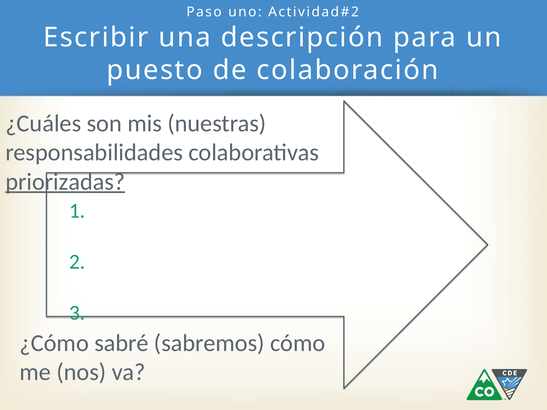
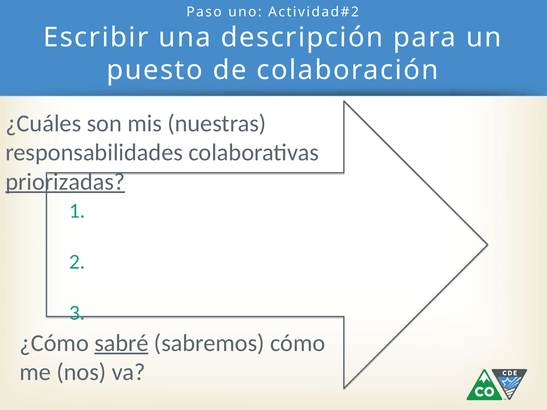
sabré underline: none -> present
